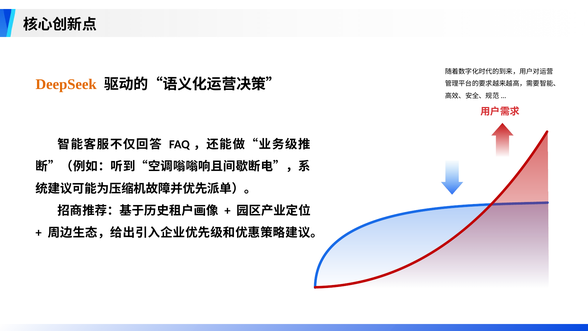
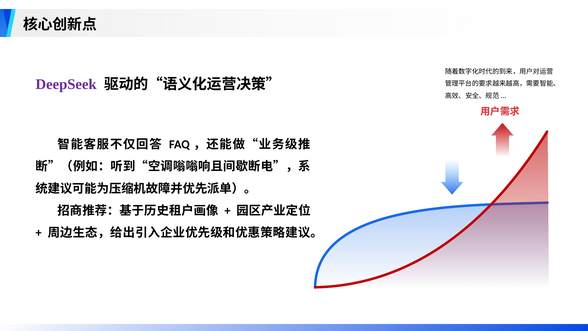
DeepSeek colour: orange -> purple
